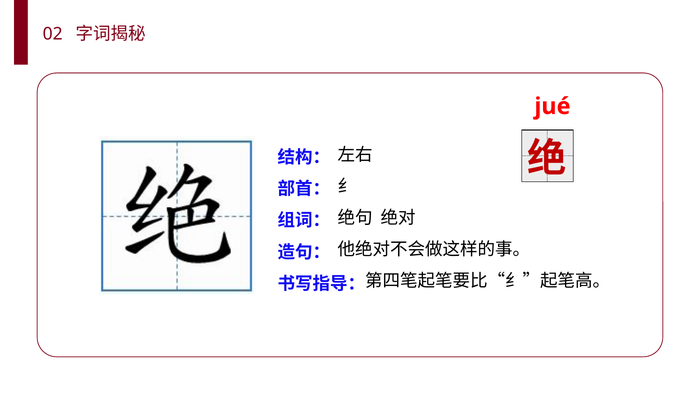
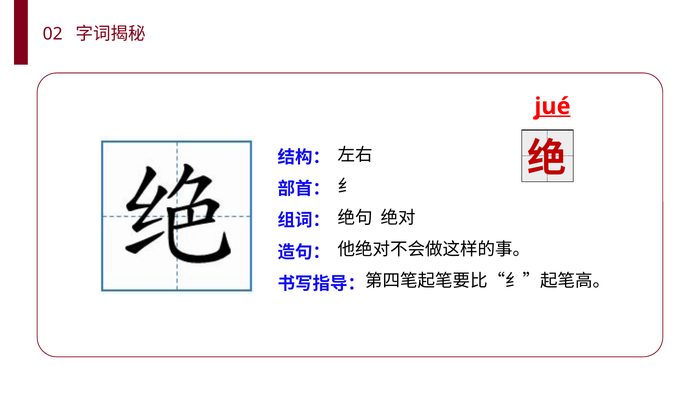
jué underline: none -> present
